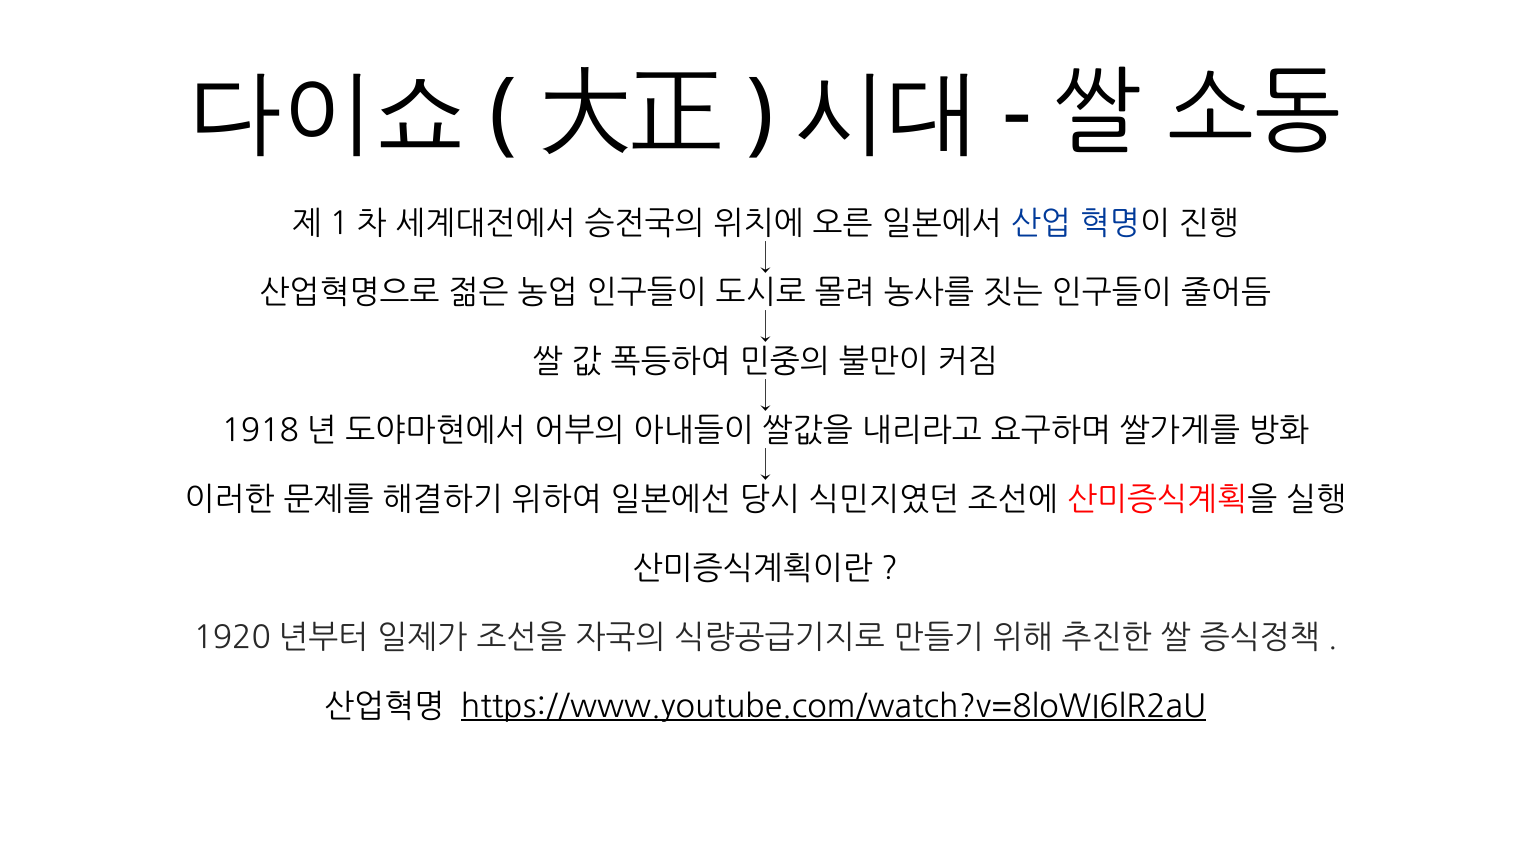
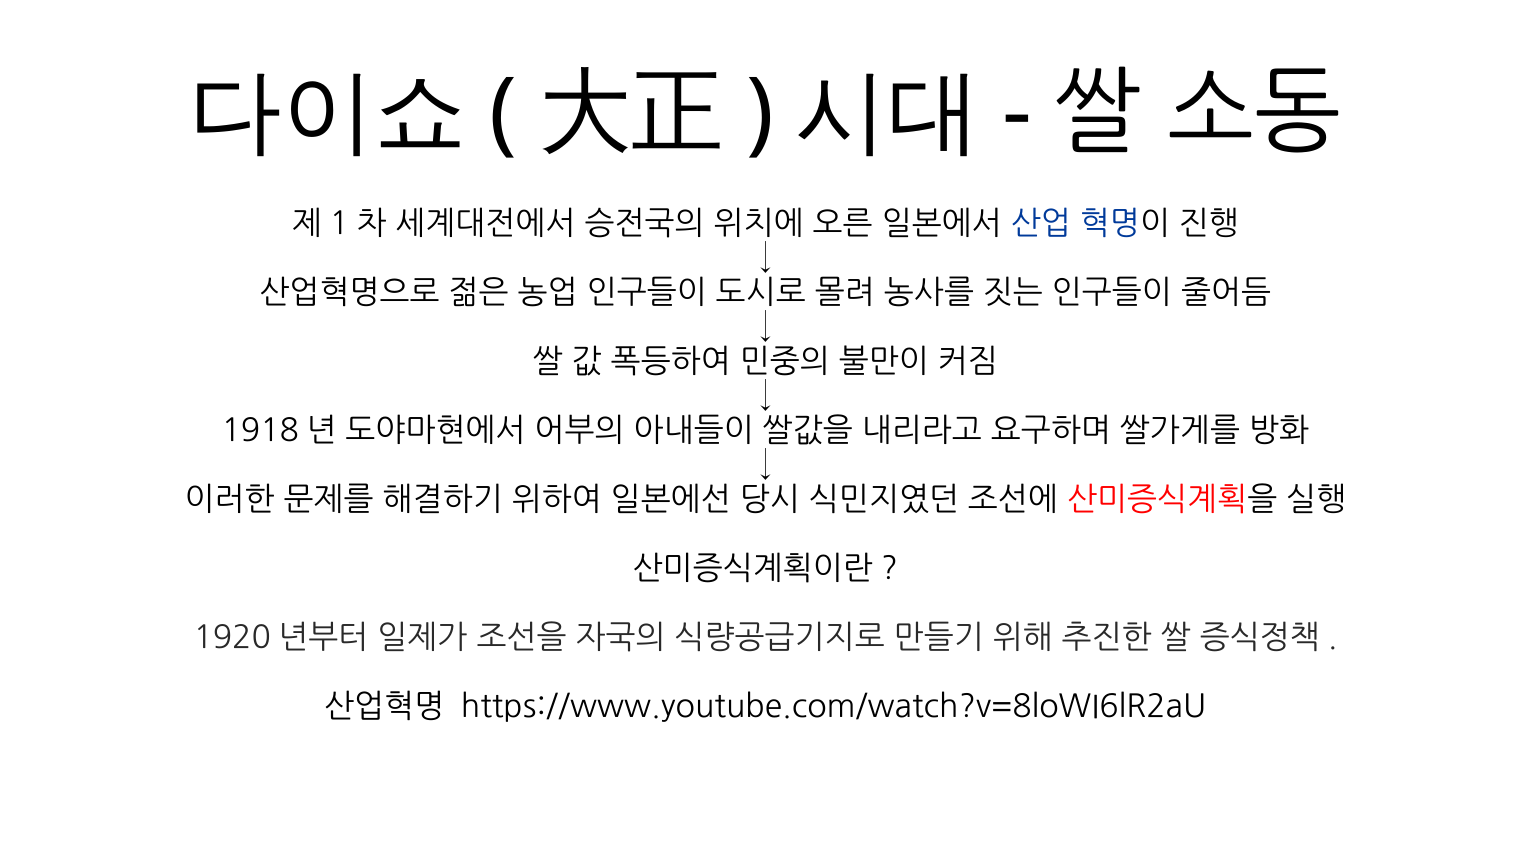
https://www.youtube.com/watch?v=8loWI6lR2aU underline: present -> none
